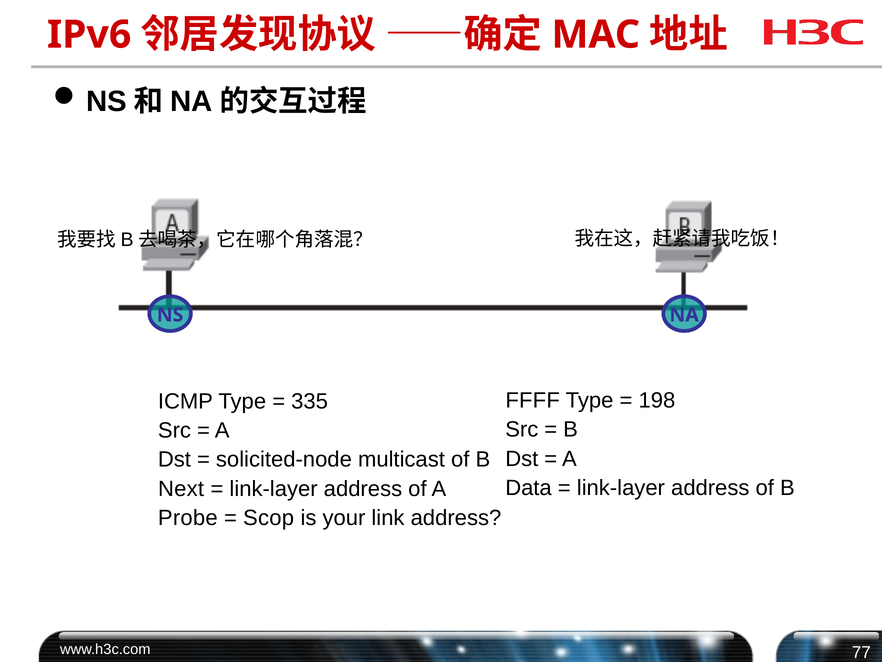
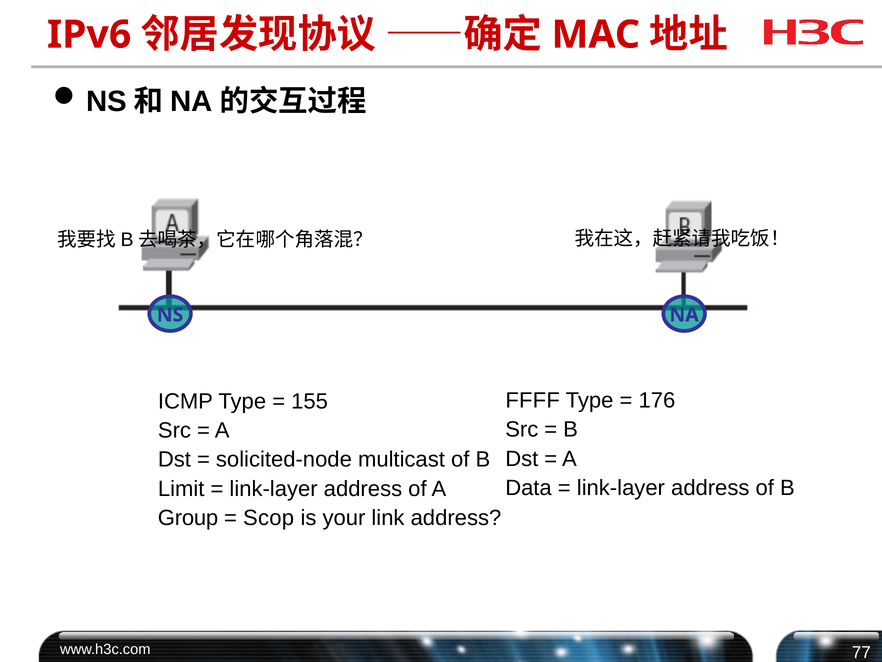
198: 198 -> 176
335: 335 -> 155
Next: Next -> Limit
Probe: Probe -> Group
